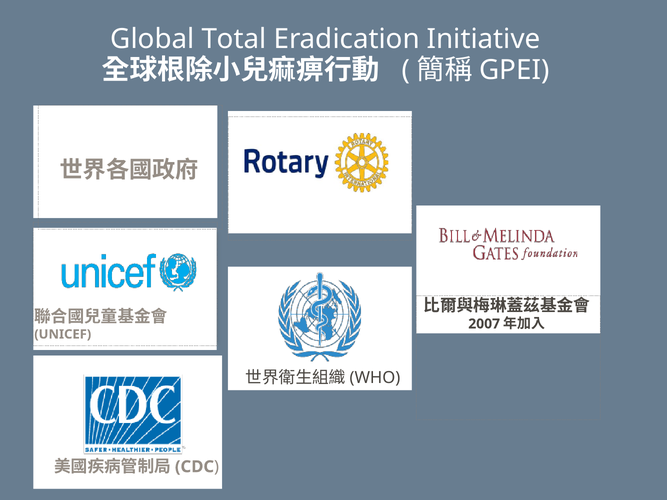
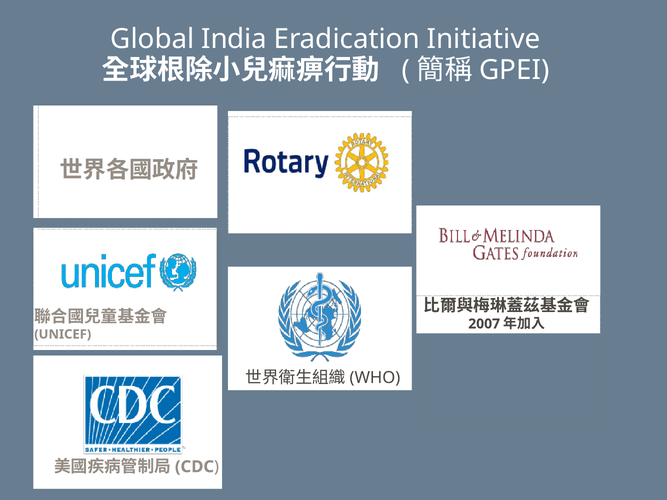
Total: Total -> India
